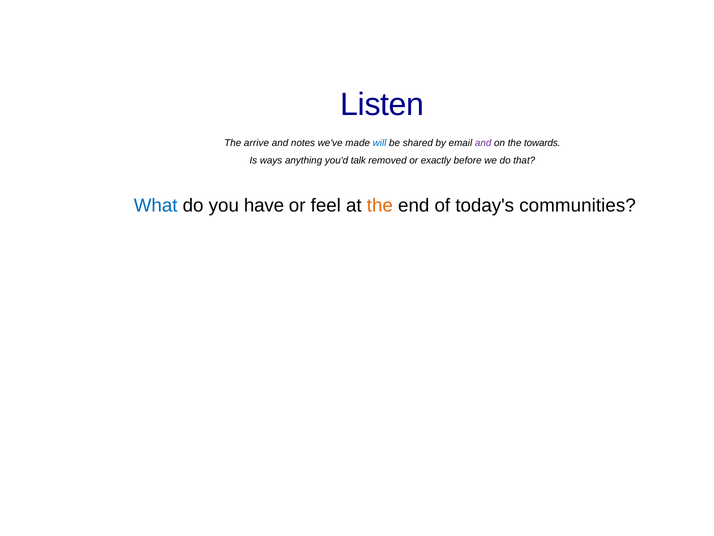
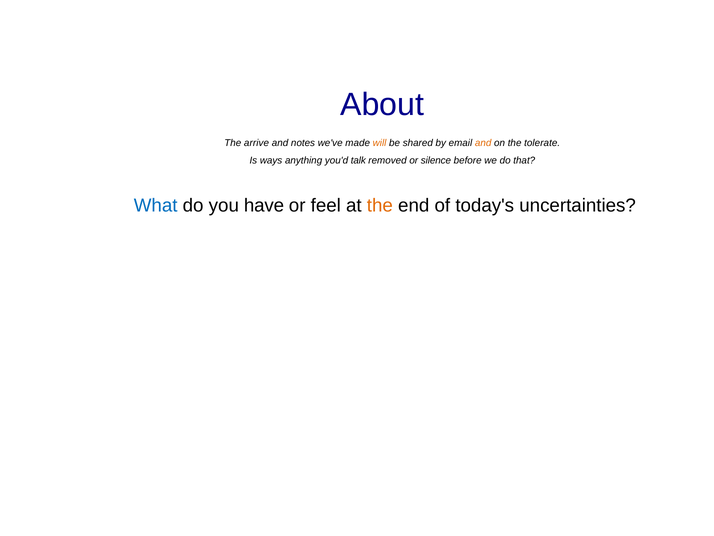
Listen: Listen -> About
will colour: blue -> orange
and at (483, 143) colour: purple -> orange
towards: towards -> tolerate
exactly: exactly -> silence
communities: communities -> uncertainties
